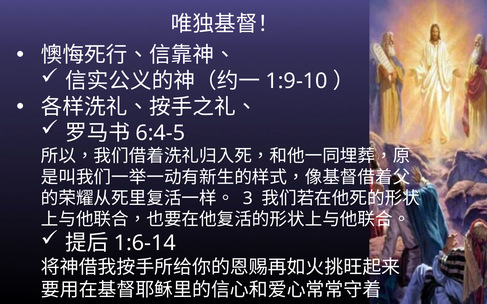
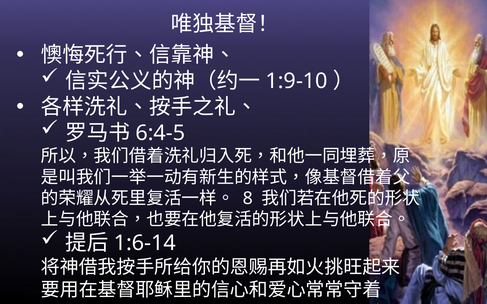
3: 3 -> 8
